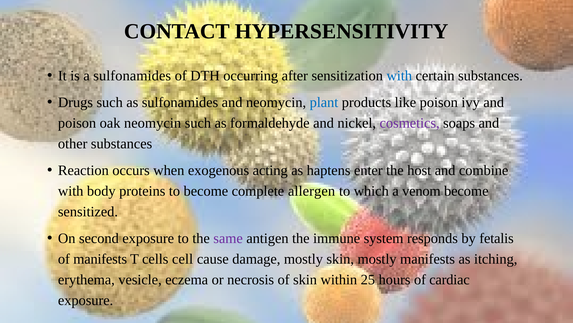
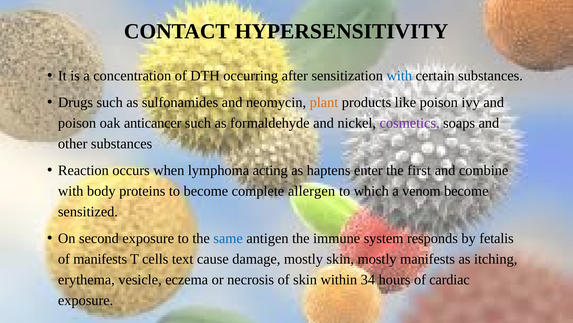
a sulfonamides: sulfonamides -> concentration
plant colour: blue -> orange
oak neomycin: neomycin -> anticancer
exogenous: exogenous -> lymphoma
host: host -> first
same colour: purple -> blue
cell: cell -> text
25: 25 -> 34
